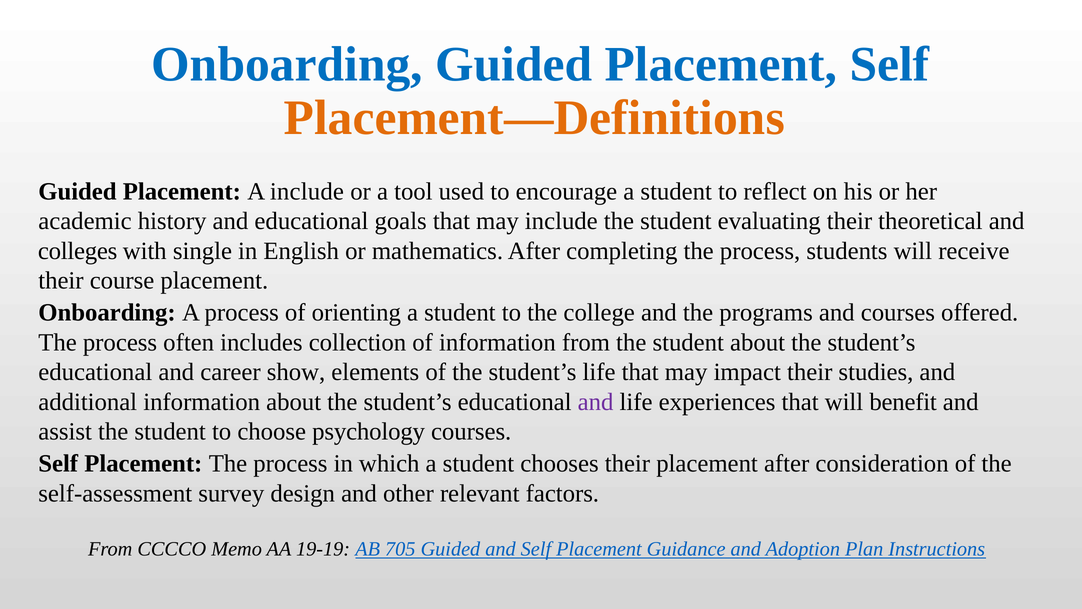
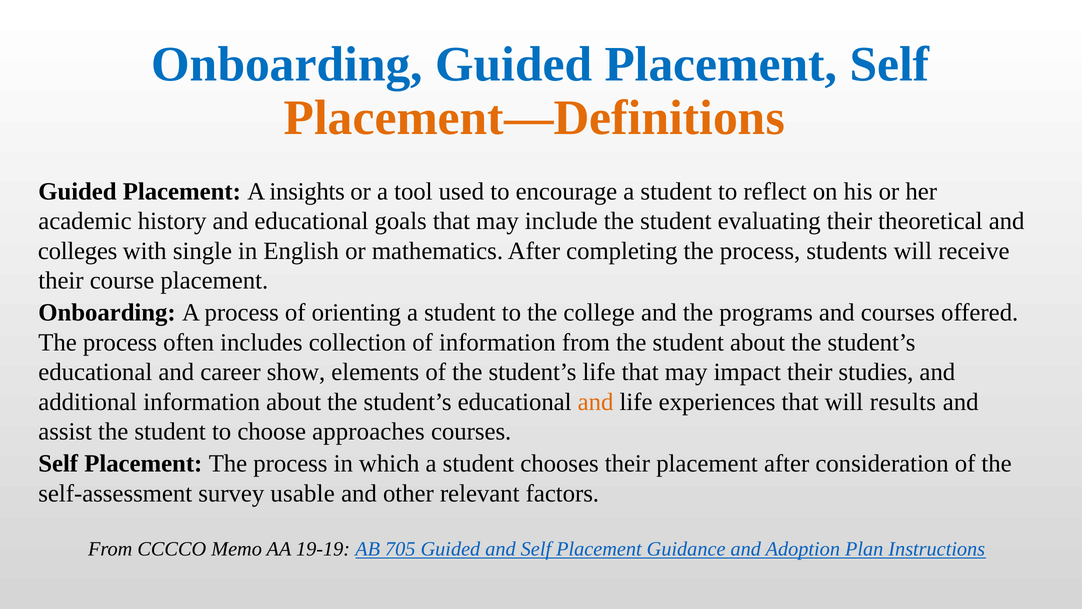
A include: include -> insights
and at (596, 402) colour: purple -> orange
benefit: benefit -> results
psychology: psychology -> approaches
design: design -> usable
